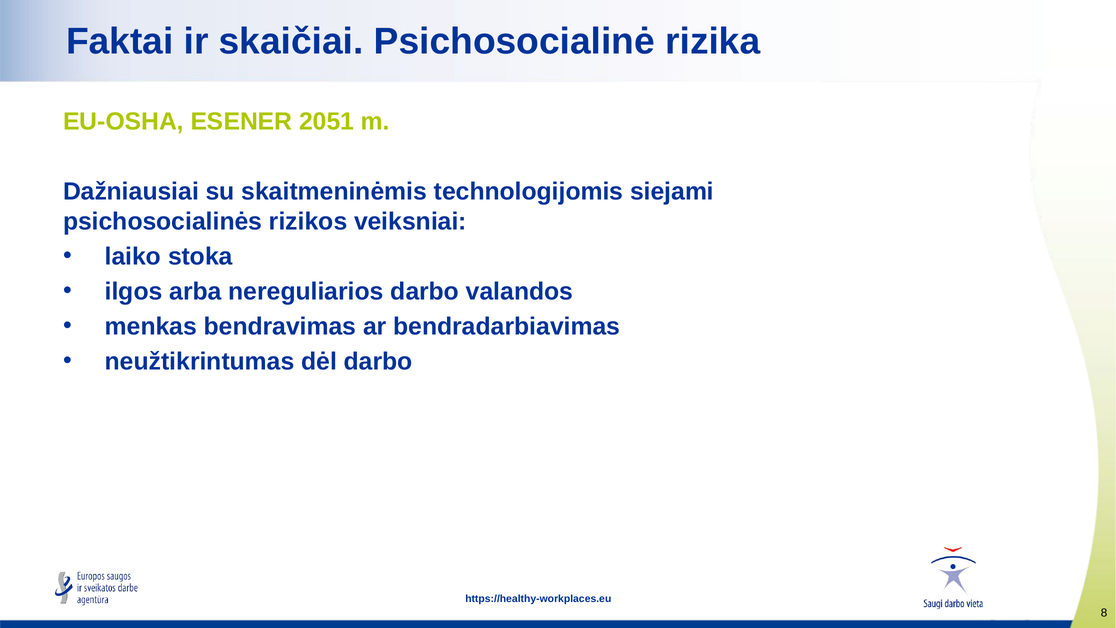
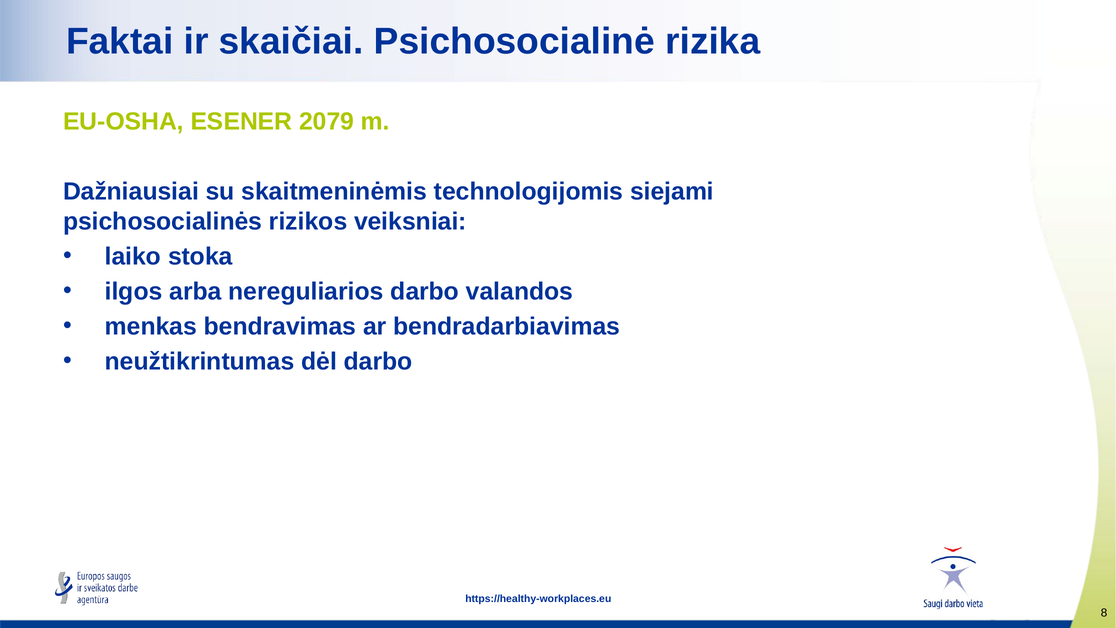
2051: 2051 -> 2079
